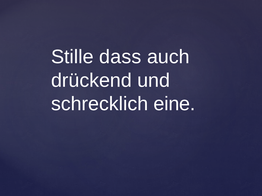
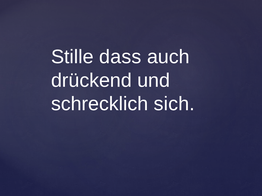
eine: eine -> sich
